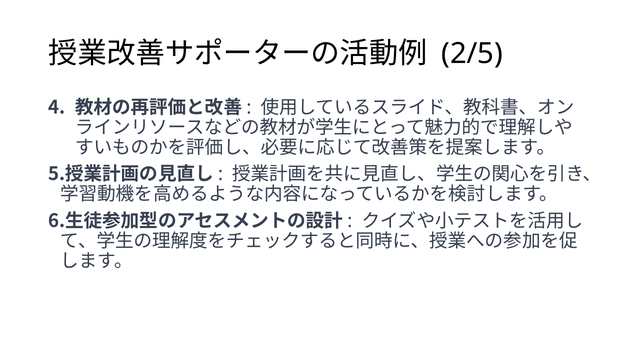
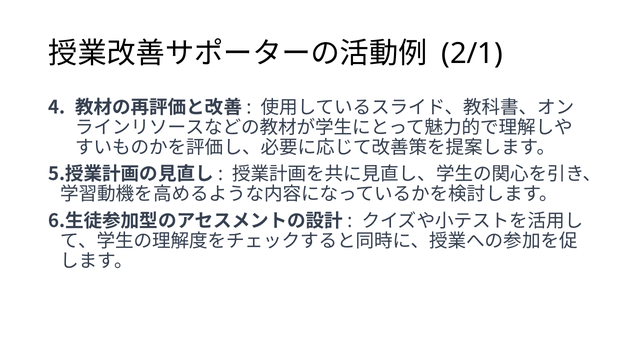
2/5: 2/5 -> 2/1
